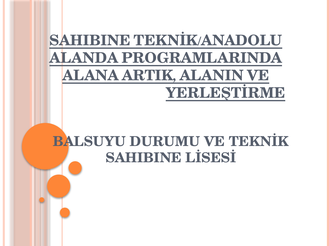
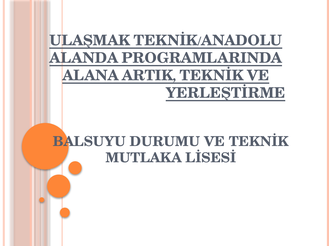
SAHIBINE at (90, 41): SAHIBINE -> ULAŞMAK
ALANIN at (212, 76): ALANIN -> TEKNİK
SAHIBINE at (144, 158): SAHIBINE -> MUTLAKA
